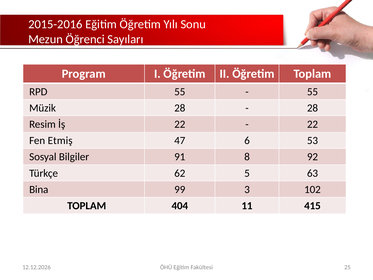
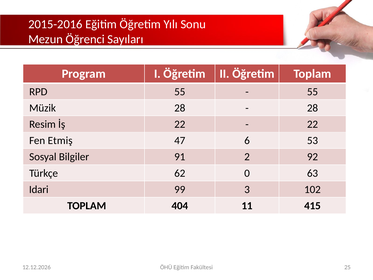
8: 8 -> 2
5: 5 -> 0
Bina: Bina -> Idari
